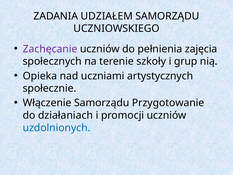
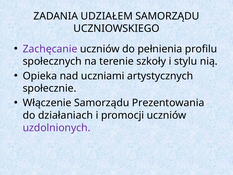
zajęcia: zajęcia -> profilu
grup: grup -> stylu
Przygotowanie: Przygotowanie -> Prezentowania
uzdolnionych colour: blue -> purple
